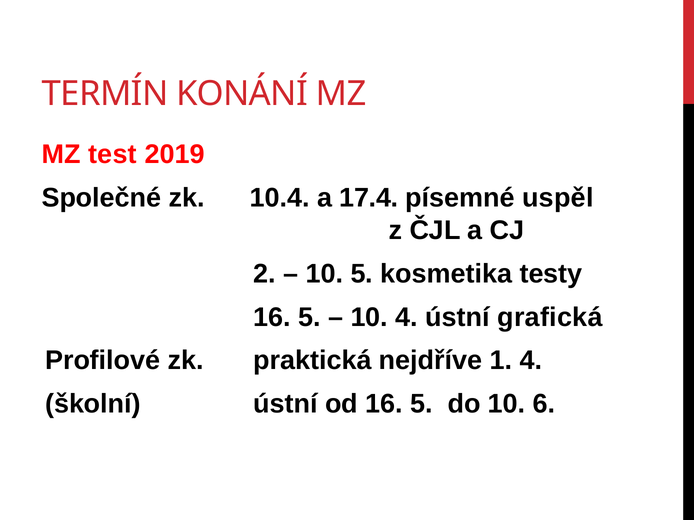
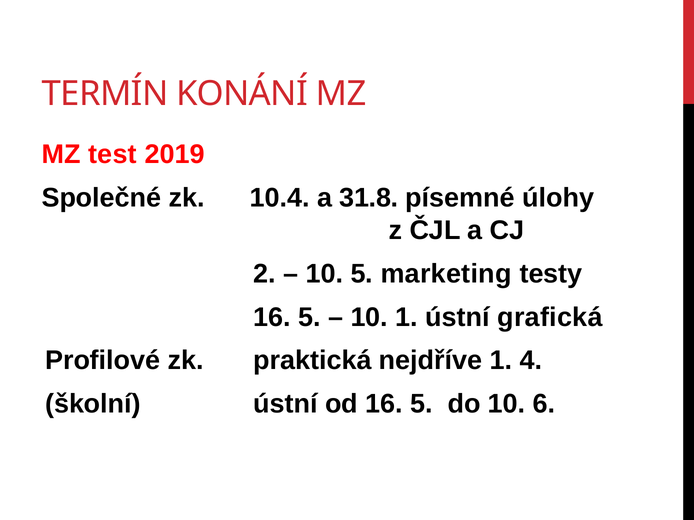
17.4: 17.4 -> 31.8
uspěl: uspěl -> úlohy
kosmetika: kosmetika -> marketing
10 4: 4 -> 1
